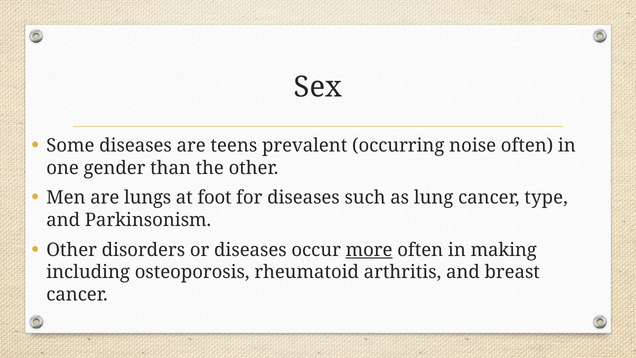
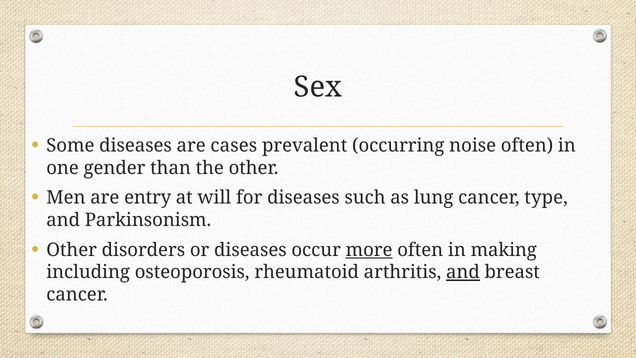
teens: teens -> cases
lungs: lungs -> entry
foot: foot -> will
and at (463, 272) underline: none -> present
